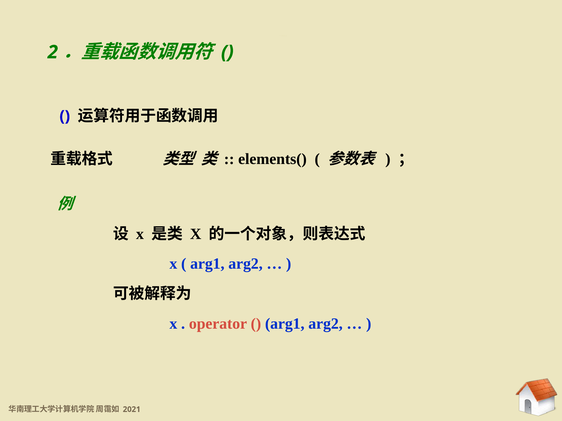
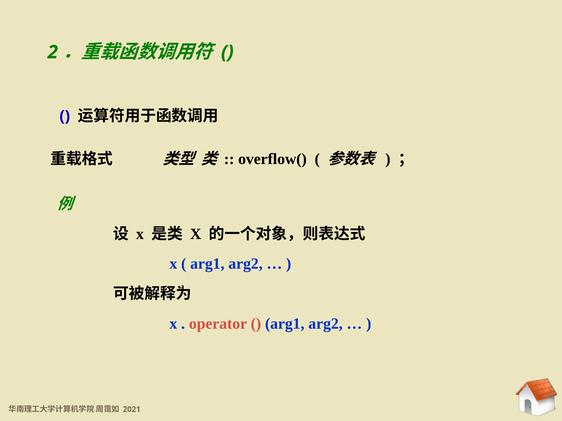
elements(: elements( -> overflow(
